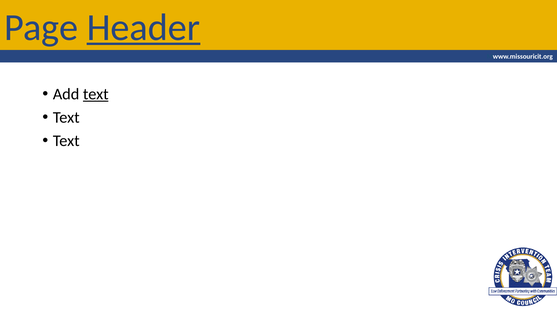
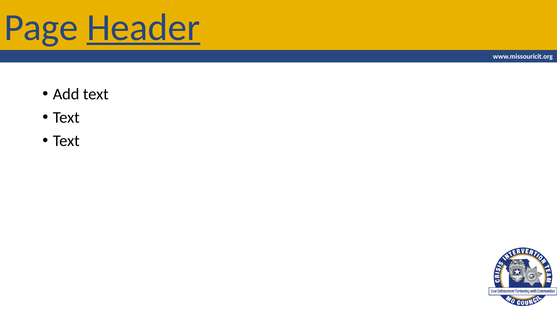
text at (96, 94) underline: present -> none
